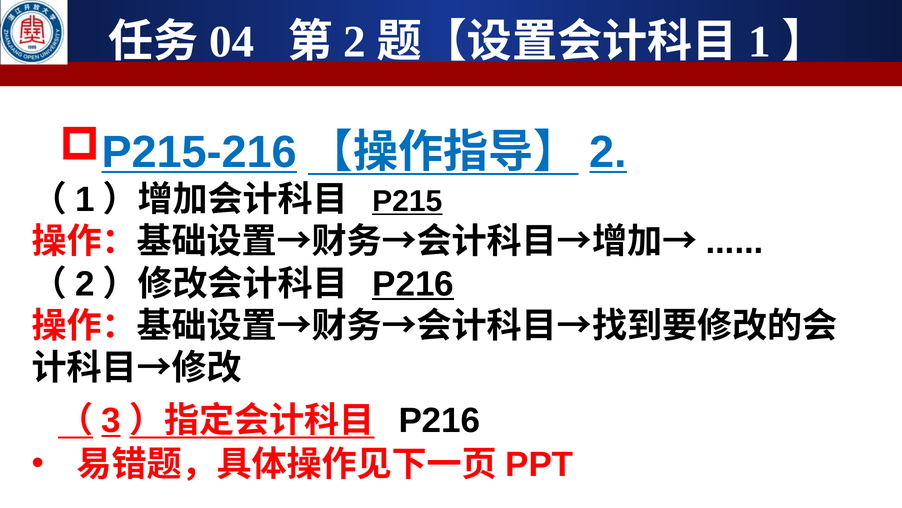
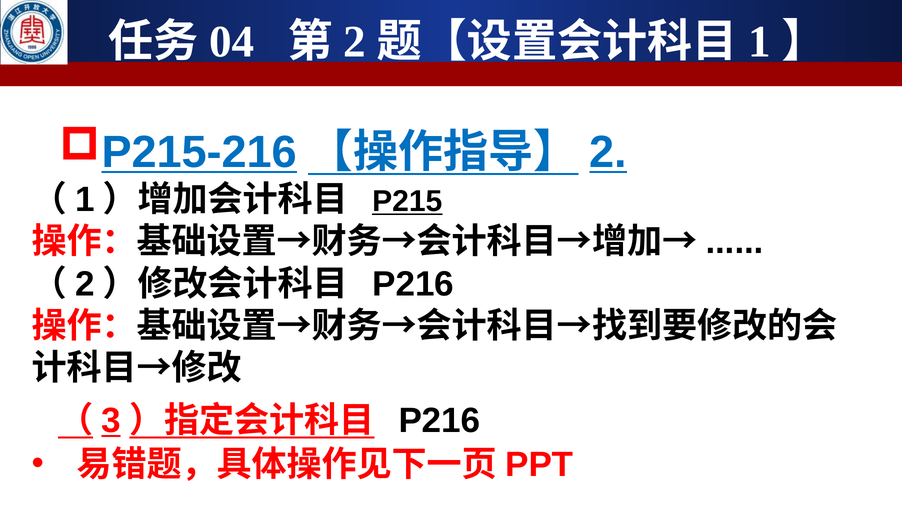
P216 at (413, 284) underline: present -> none
